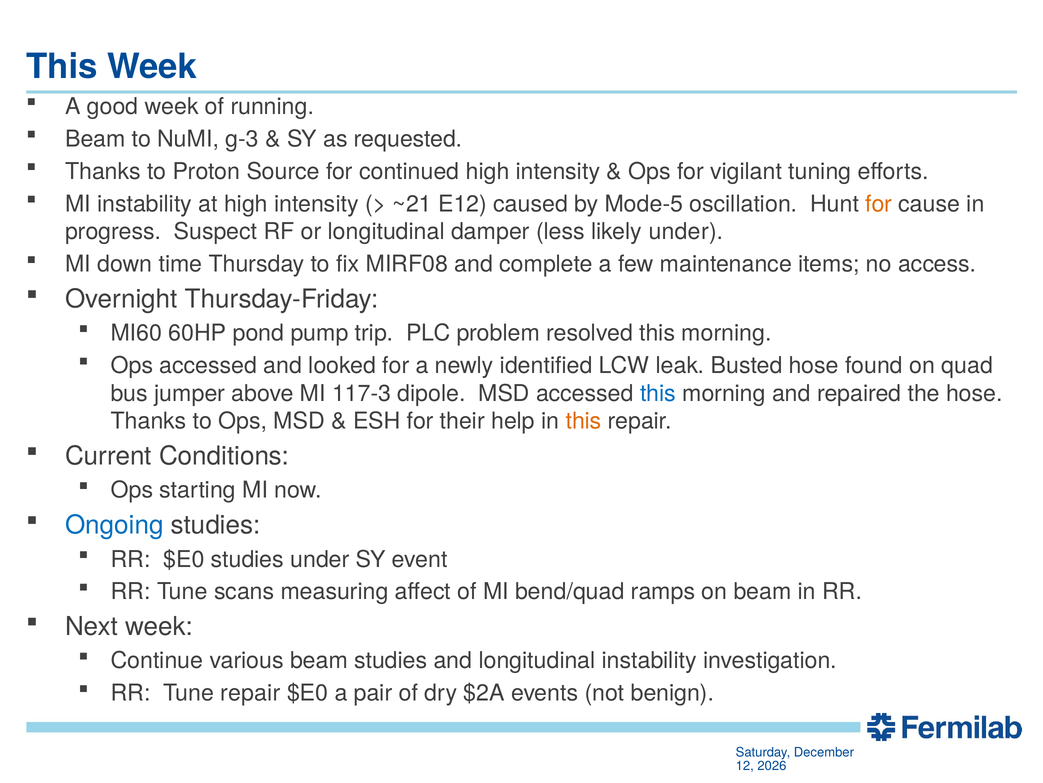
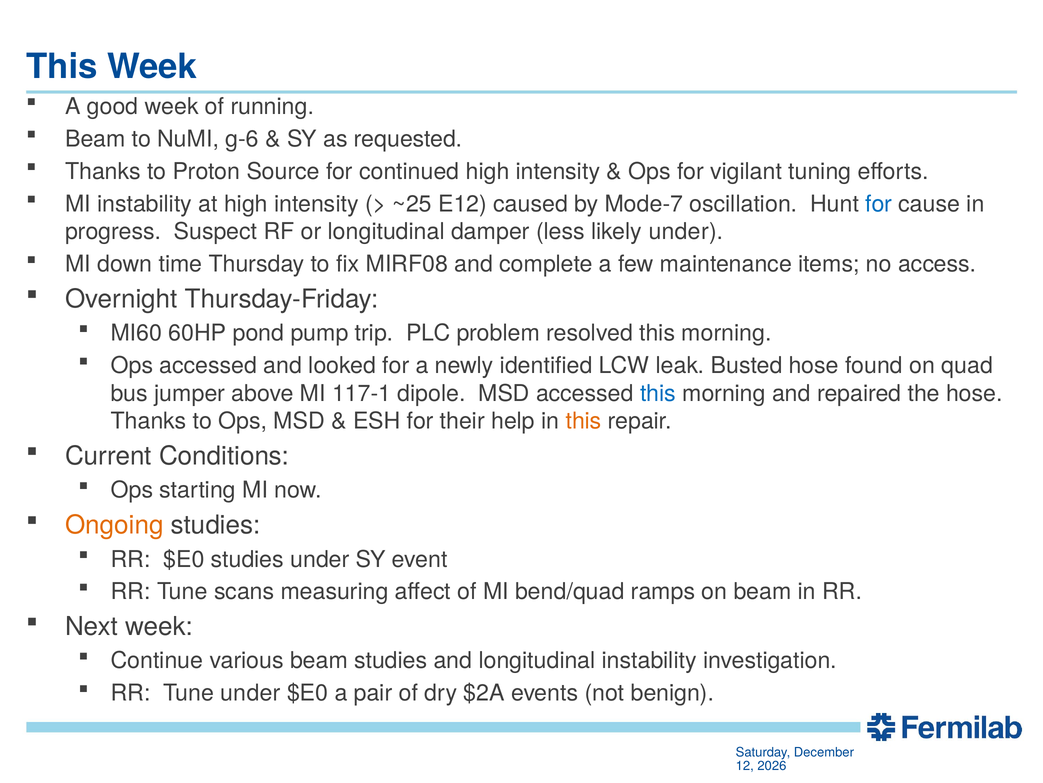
g-3: g-3 -> g-6
~21: ~21 -> ~25
Mode-5: Mode-5 -> Mode-7
for at (879, 204) colour: orange -> blue
117-3: 117-3 -> 117-1
Ongoing colour: blue -> orange
Tune repair: repair -> under
